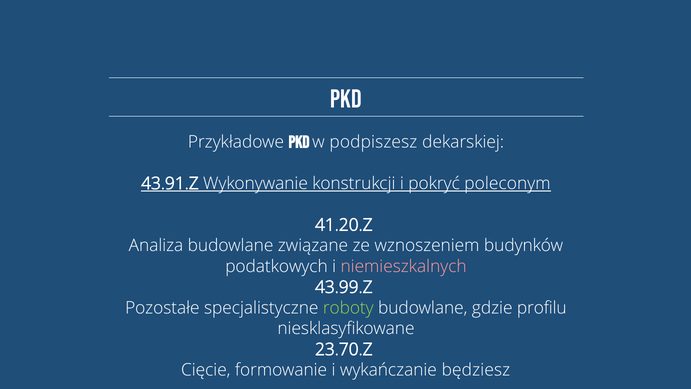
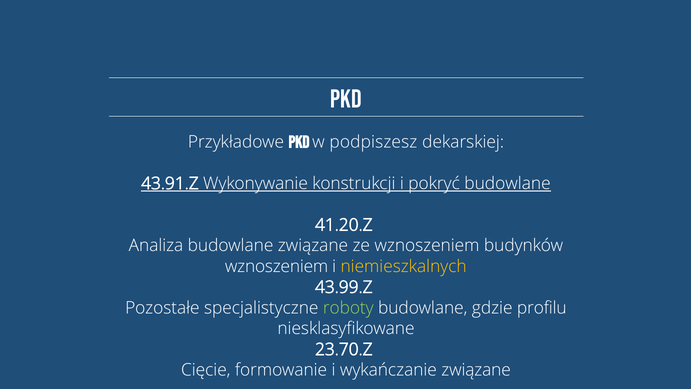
pokryć poleconym: poleconym -> budowlane
podatkowych at (276, 266): podatkowych -> wznoszeniem
niemieszkalnych colour: pink -> yellow
wykańczanie będziesz: będziesz -> związane
